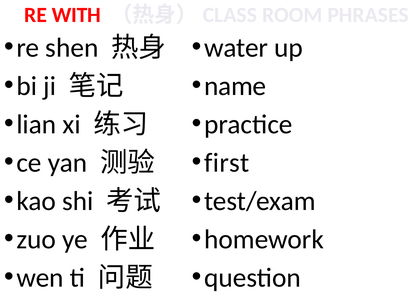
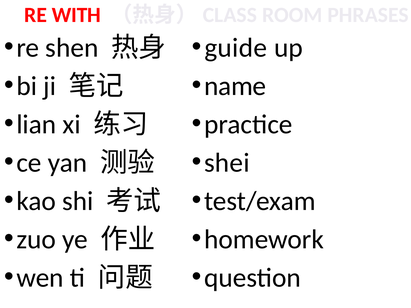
water: water -> guide
first: first -> shei
